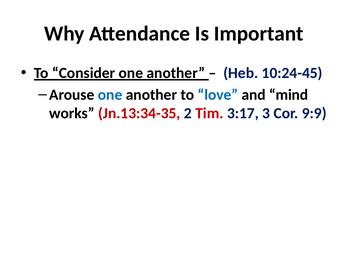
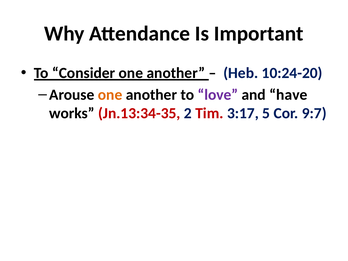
10:24-45: 10:24-45 -> 10:24-20
one at (110, 95) colour: blue -> orange
love colour: blue -> purple
mind: mind -> have
3: 3 -> 5
9:9: 9:9 -> 9:7
